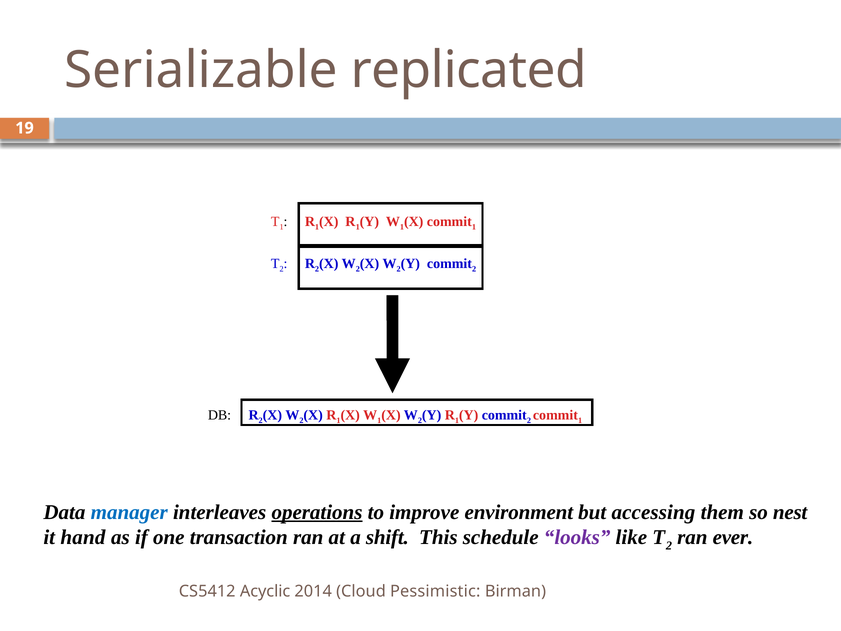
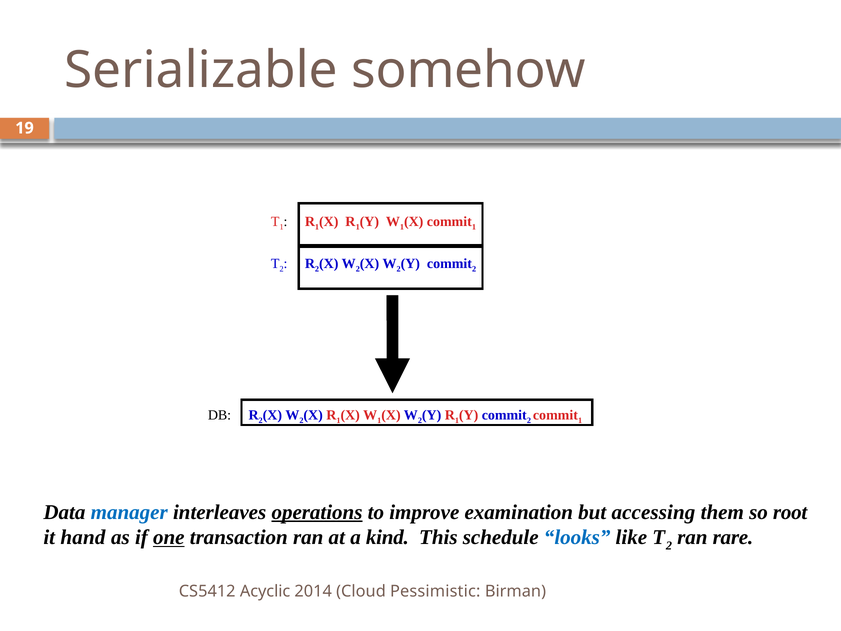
replicated: replicated -> somehow
environment: environment -> examination
nest: nest -> root
one underline: none -> present
shift: shift -> kind
looks colour: purple -> blue
ever: ever -> rare
